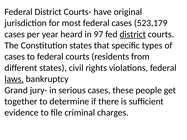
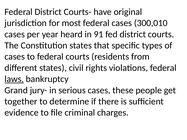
523,179: 523,179 -> 300,010
97: 97 -> 91
district at (133, 34) underline: present -> none
